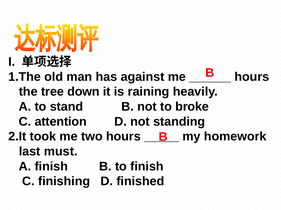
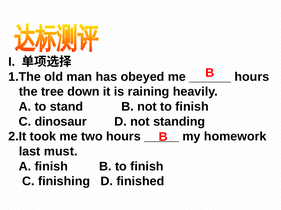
against: against -> obeyed
not to broke: broke -> finish
attention: attention -> dinosaur
